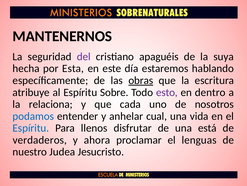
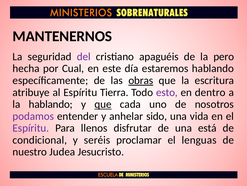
suya: suya -> pero
Esta: Esta -> Cual
Sobre: Sobre -> Tierra
la relaciona: relaciona -> hablando
que at (103, 104) underline: none -> present
podamos colour: blue -> purple
cual: cual -> sido
Espíritu at (31, 128) colour: blue -> purple
verdaderos: verdaderos -> condicional
ahora: ahora -> seréis
